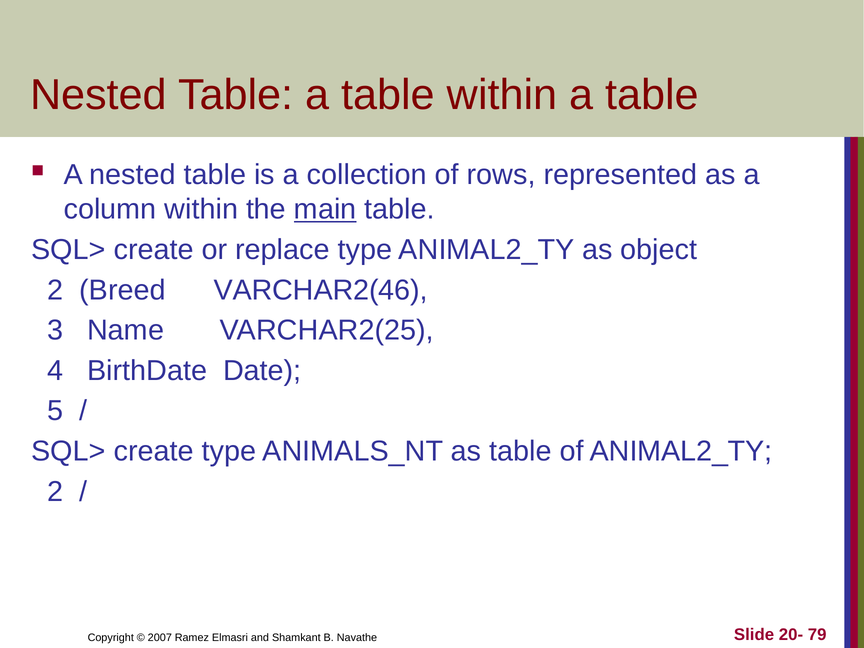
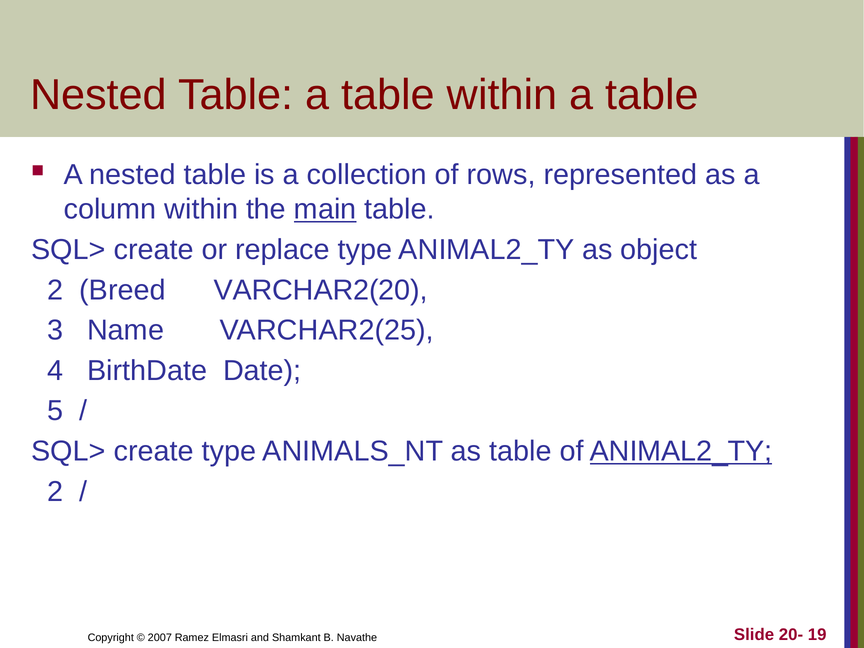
VARCHAR2(46: VARCHAR2(46 -> VARCHAR2(20
ANIMAL2_TY at (681, 451) underline: none -> present
79: 79 -> 19
